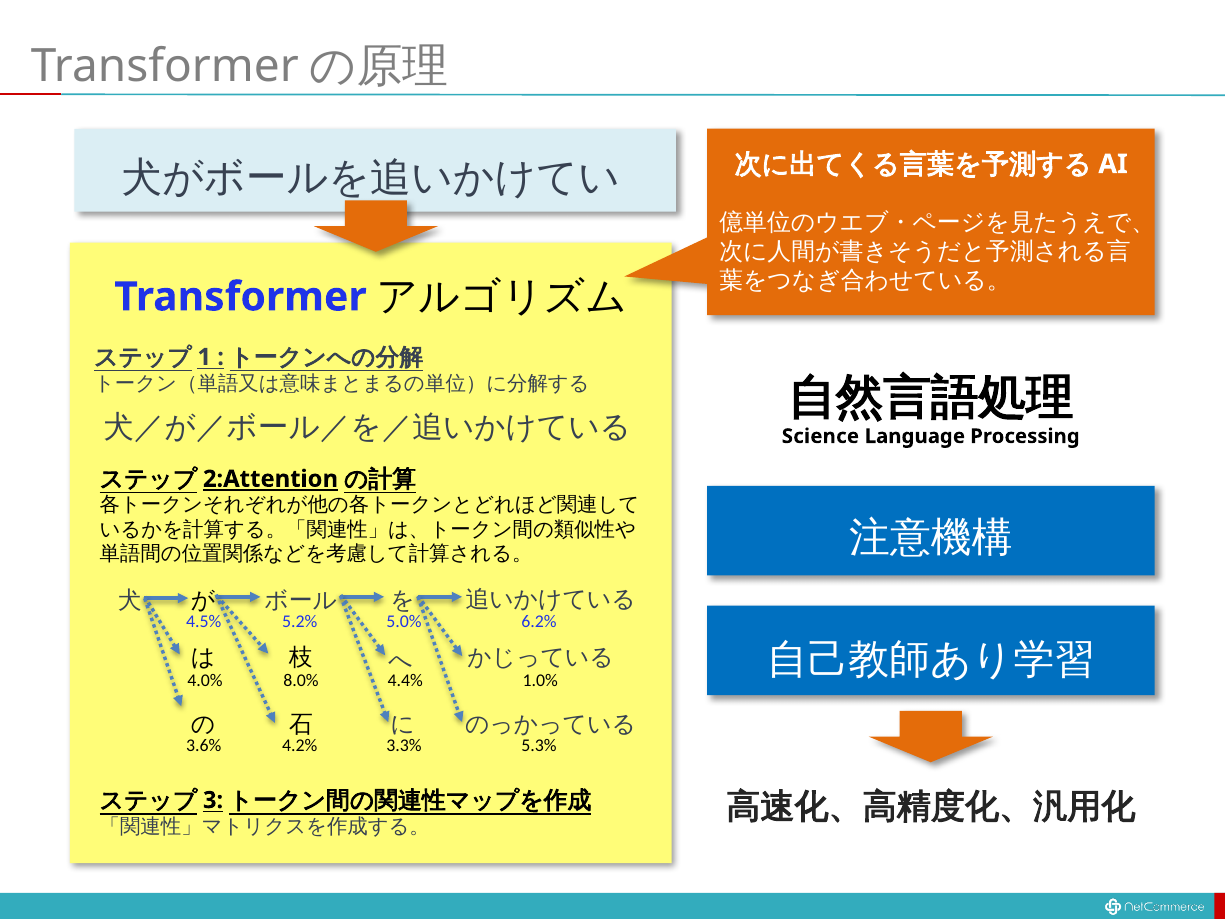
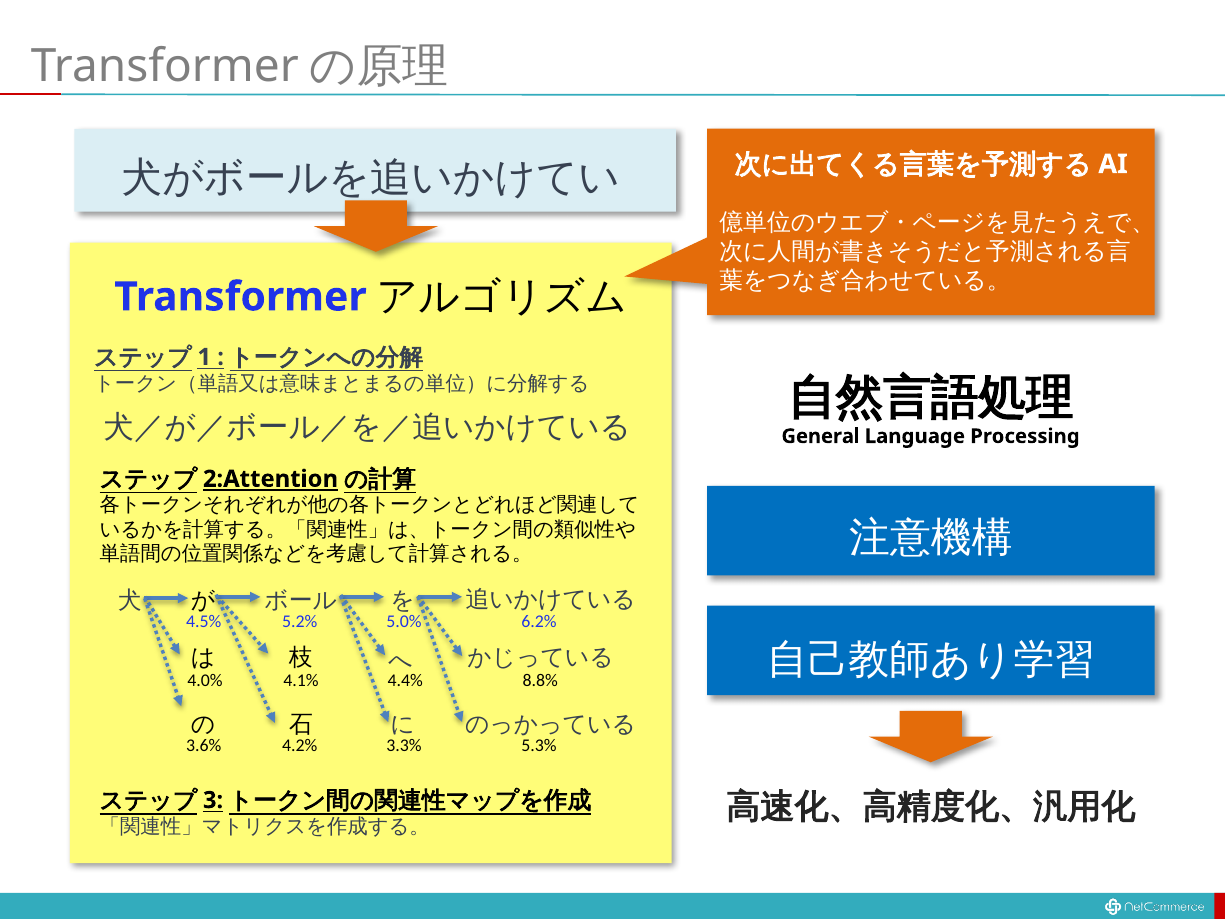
Science: Science -> General
8.0%: 8.0% -> 4.1%
1.0%: 1.0% -> 8.8%
